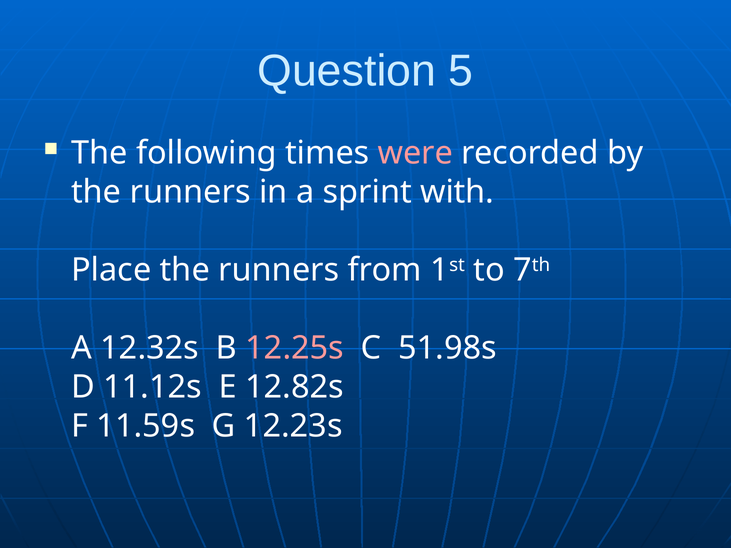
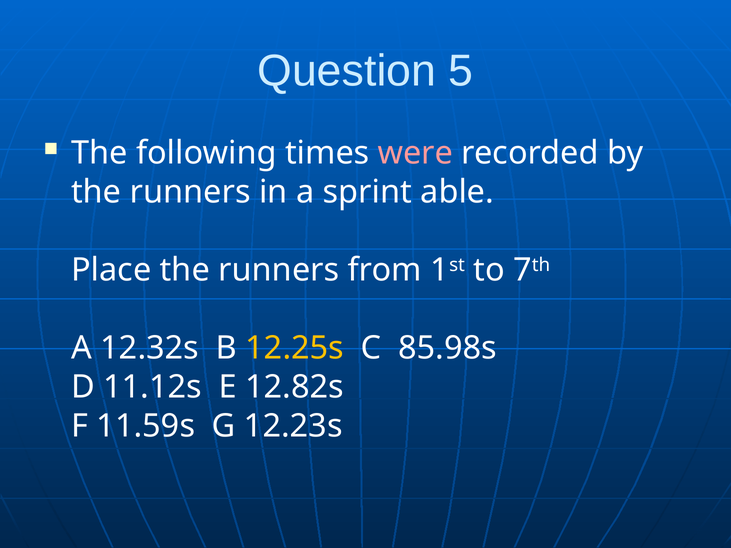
with: with -> able
12.25s colour: pink -> yellow
51.98s: 51.98s -> 85.98s
